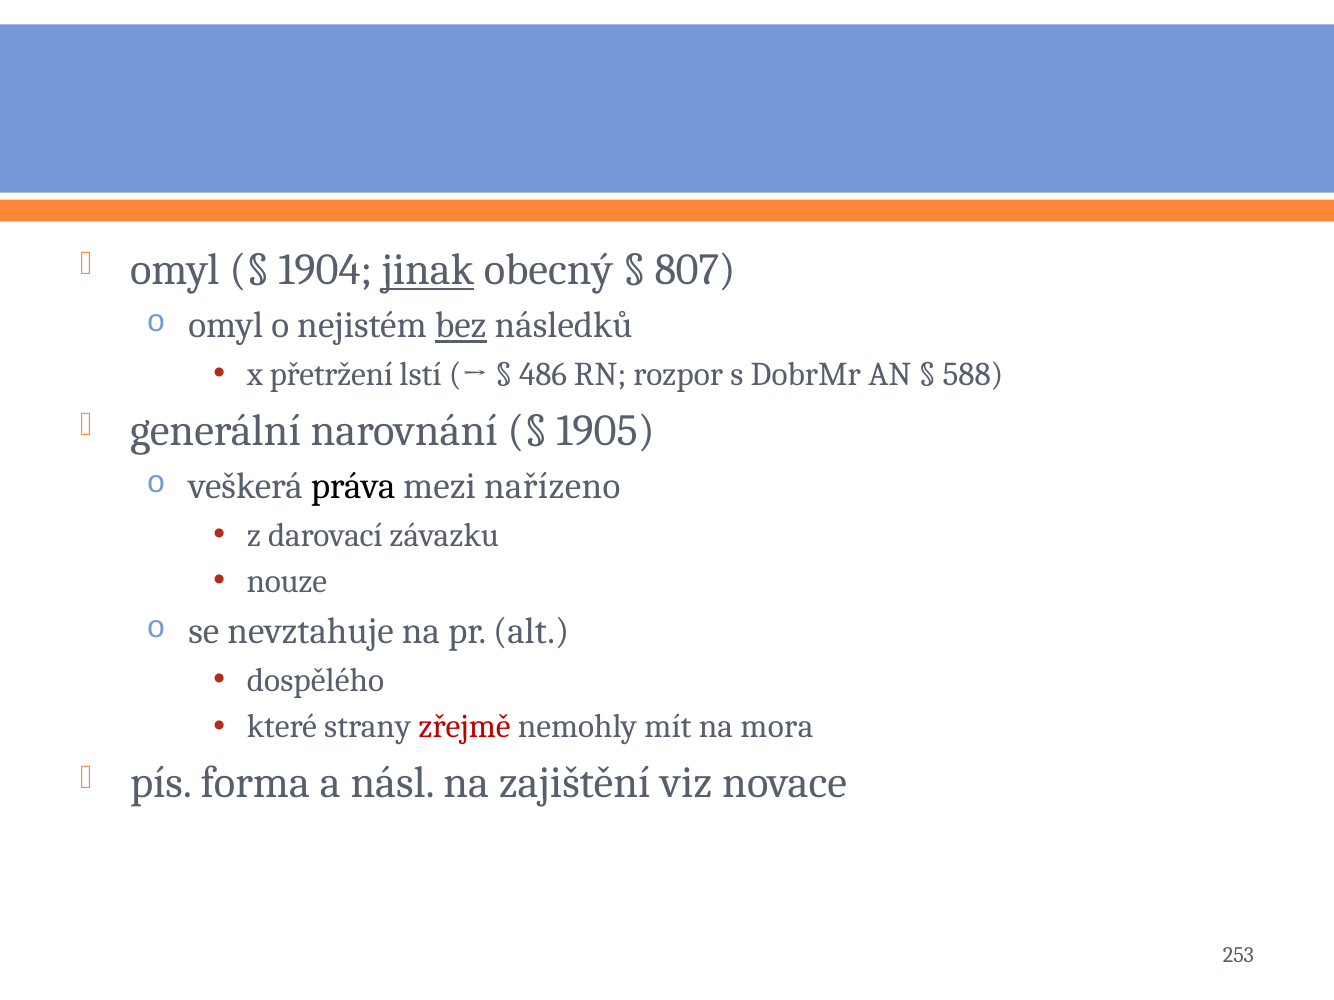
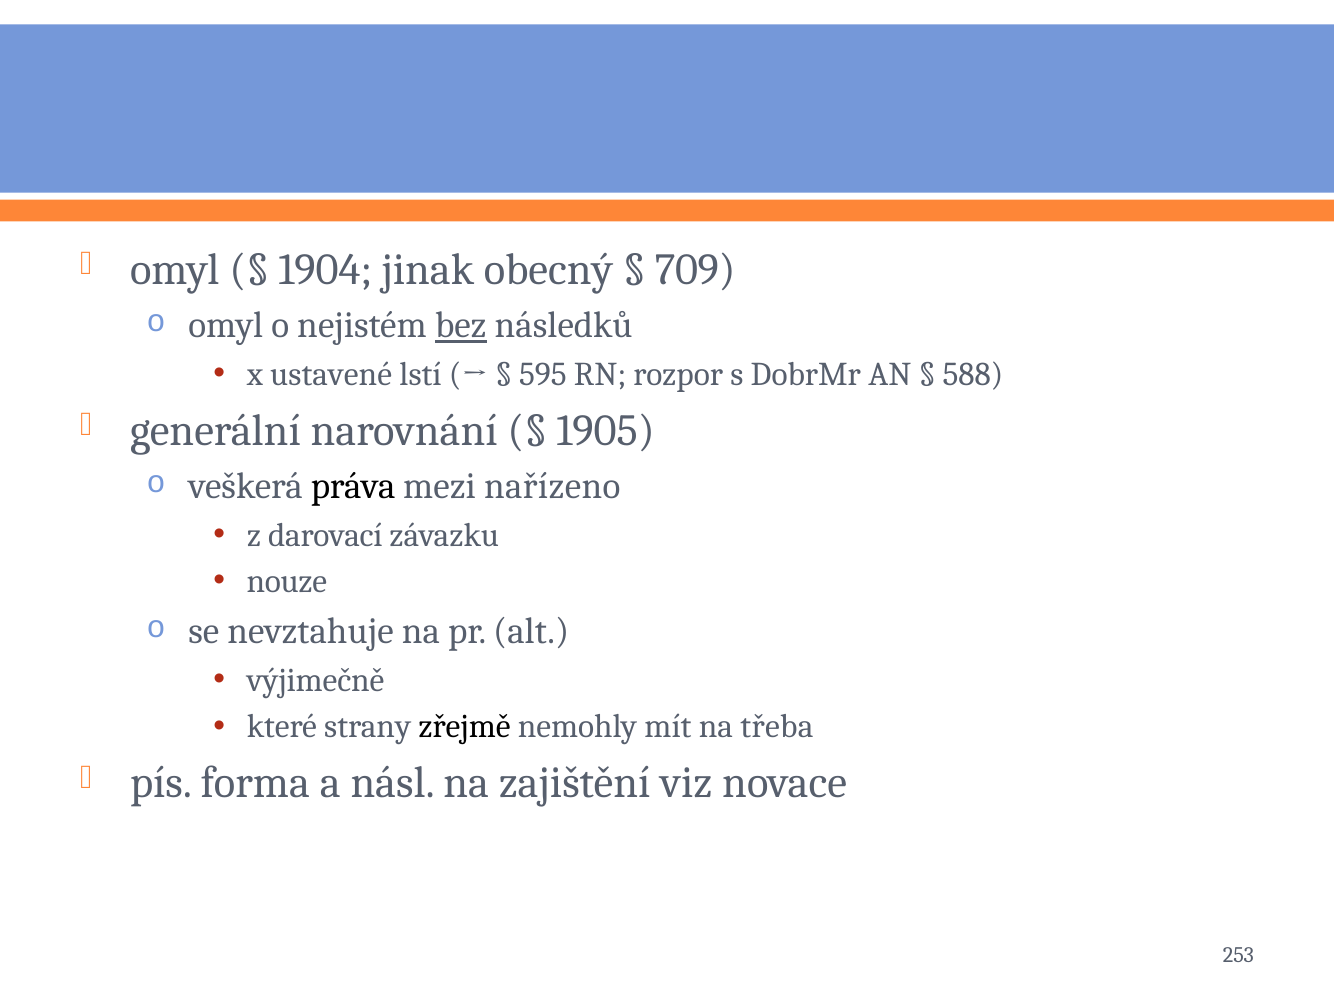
jinak underline: present -> none
807: 807 -> 709
přetržení: přetržení -> ustavené
486: 486 -> 595
dospělého: dospělého -> výjimečně
zřejmě colour: red -> black
mora: mora -> třeba
